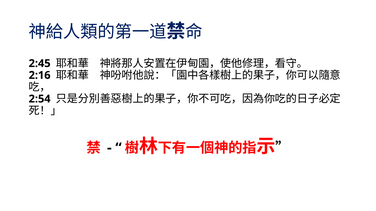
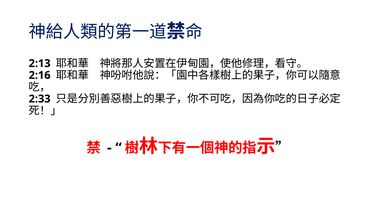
2:45: 2:45 -> 2:13
2:54: 2:54 -> 2:33
